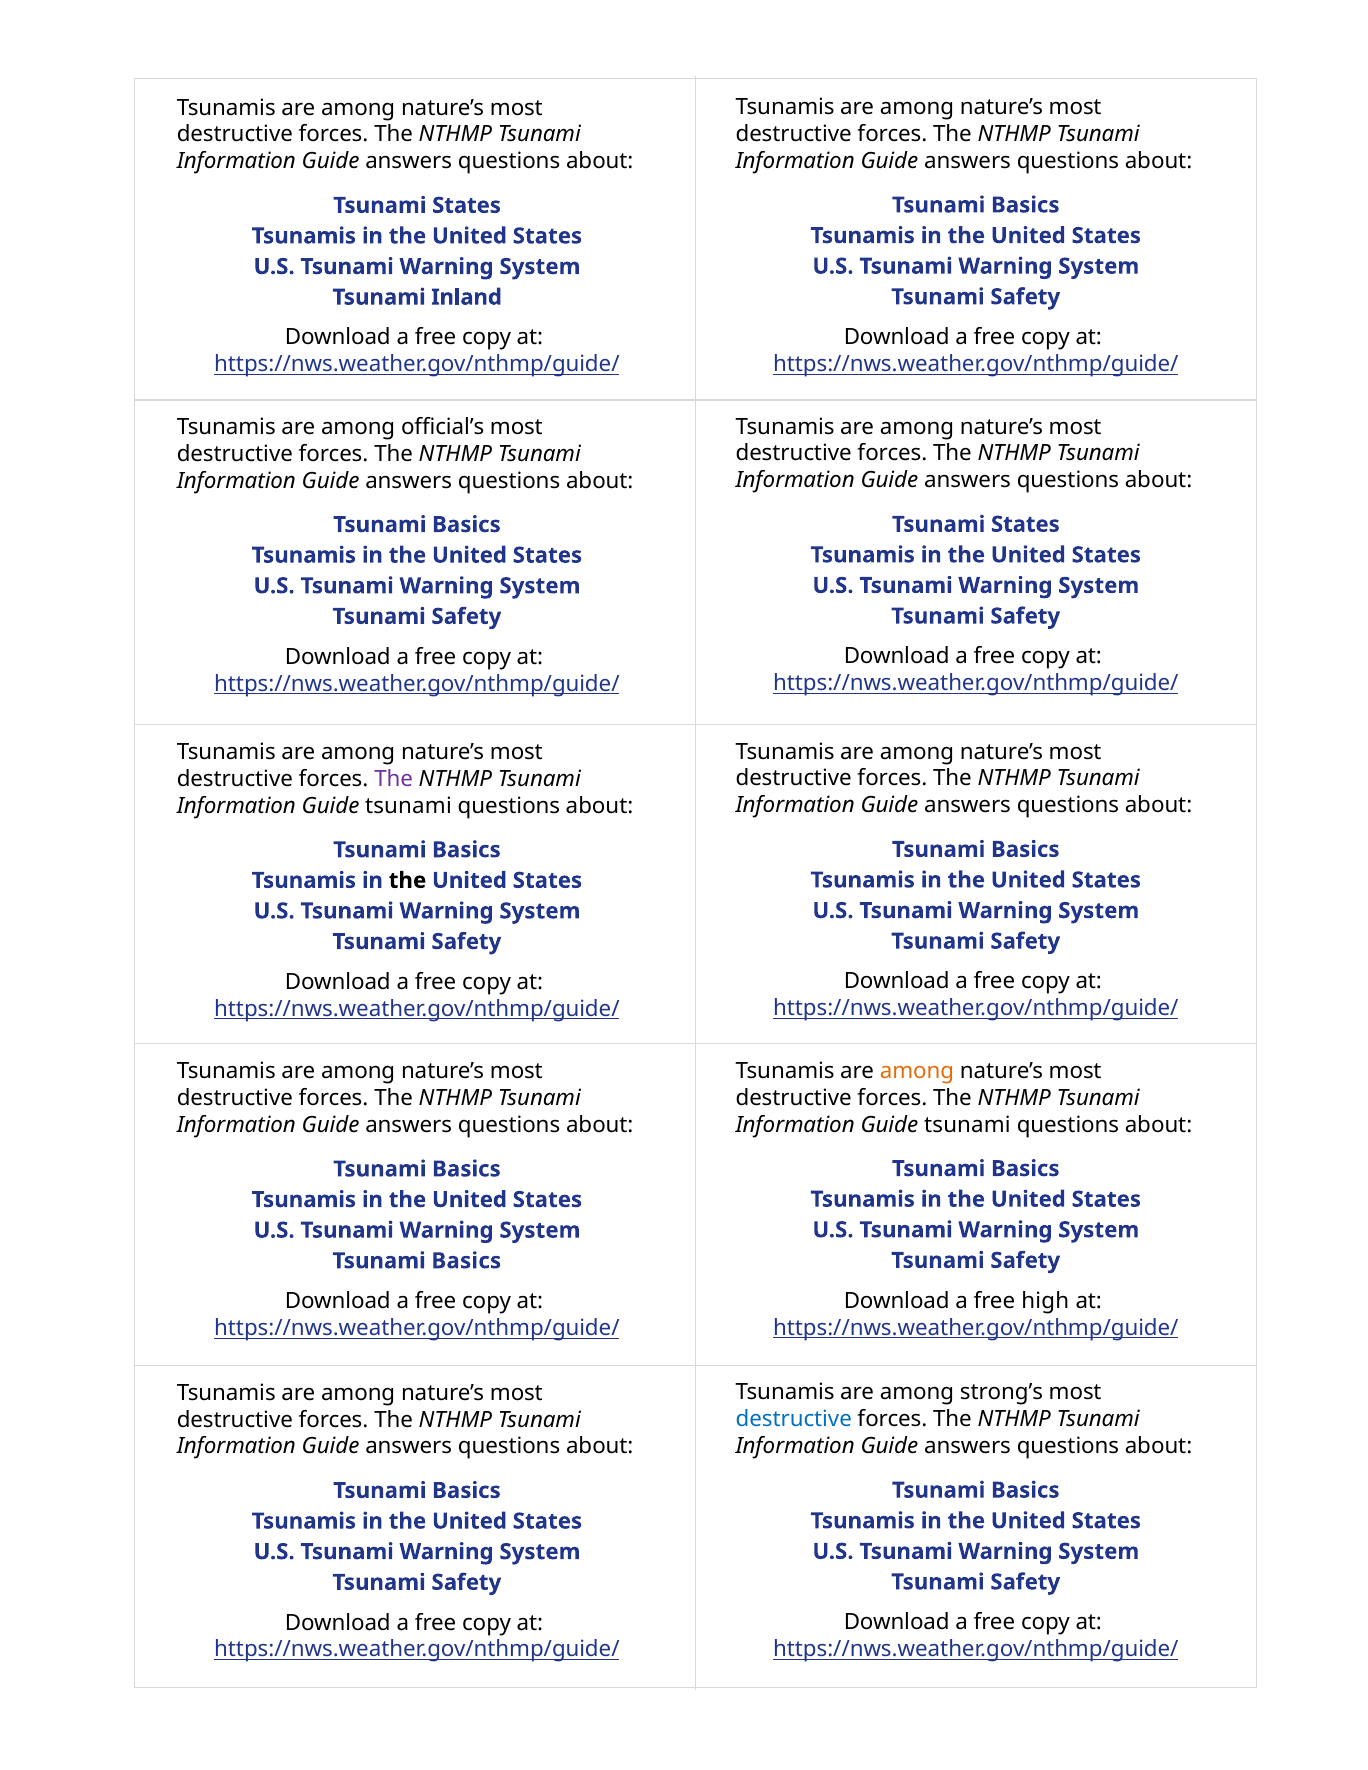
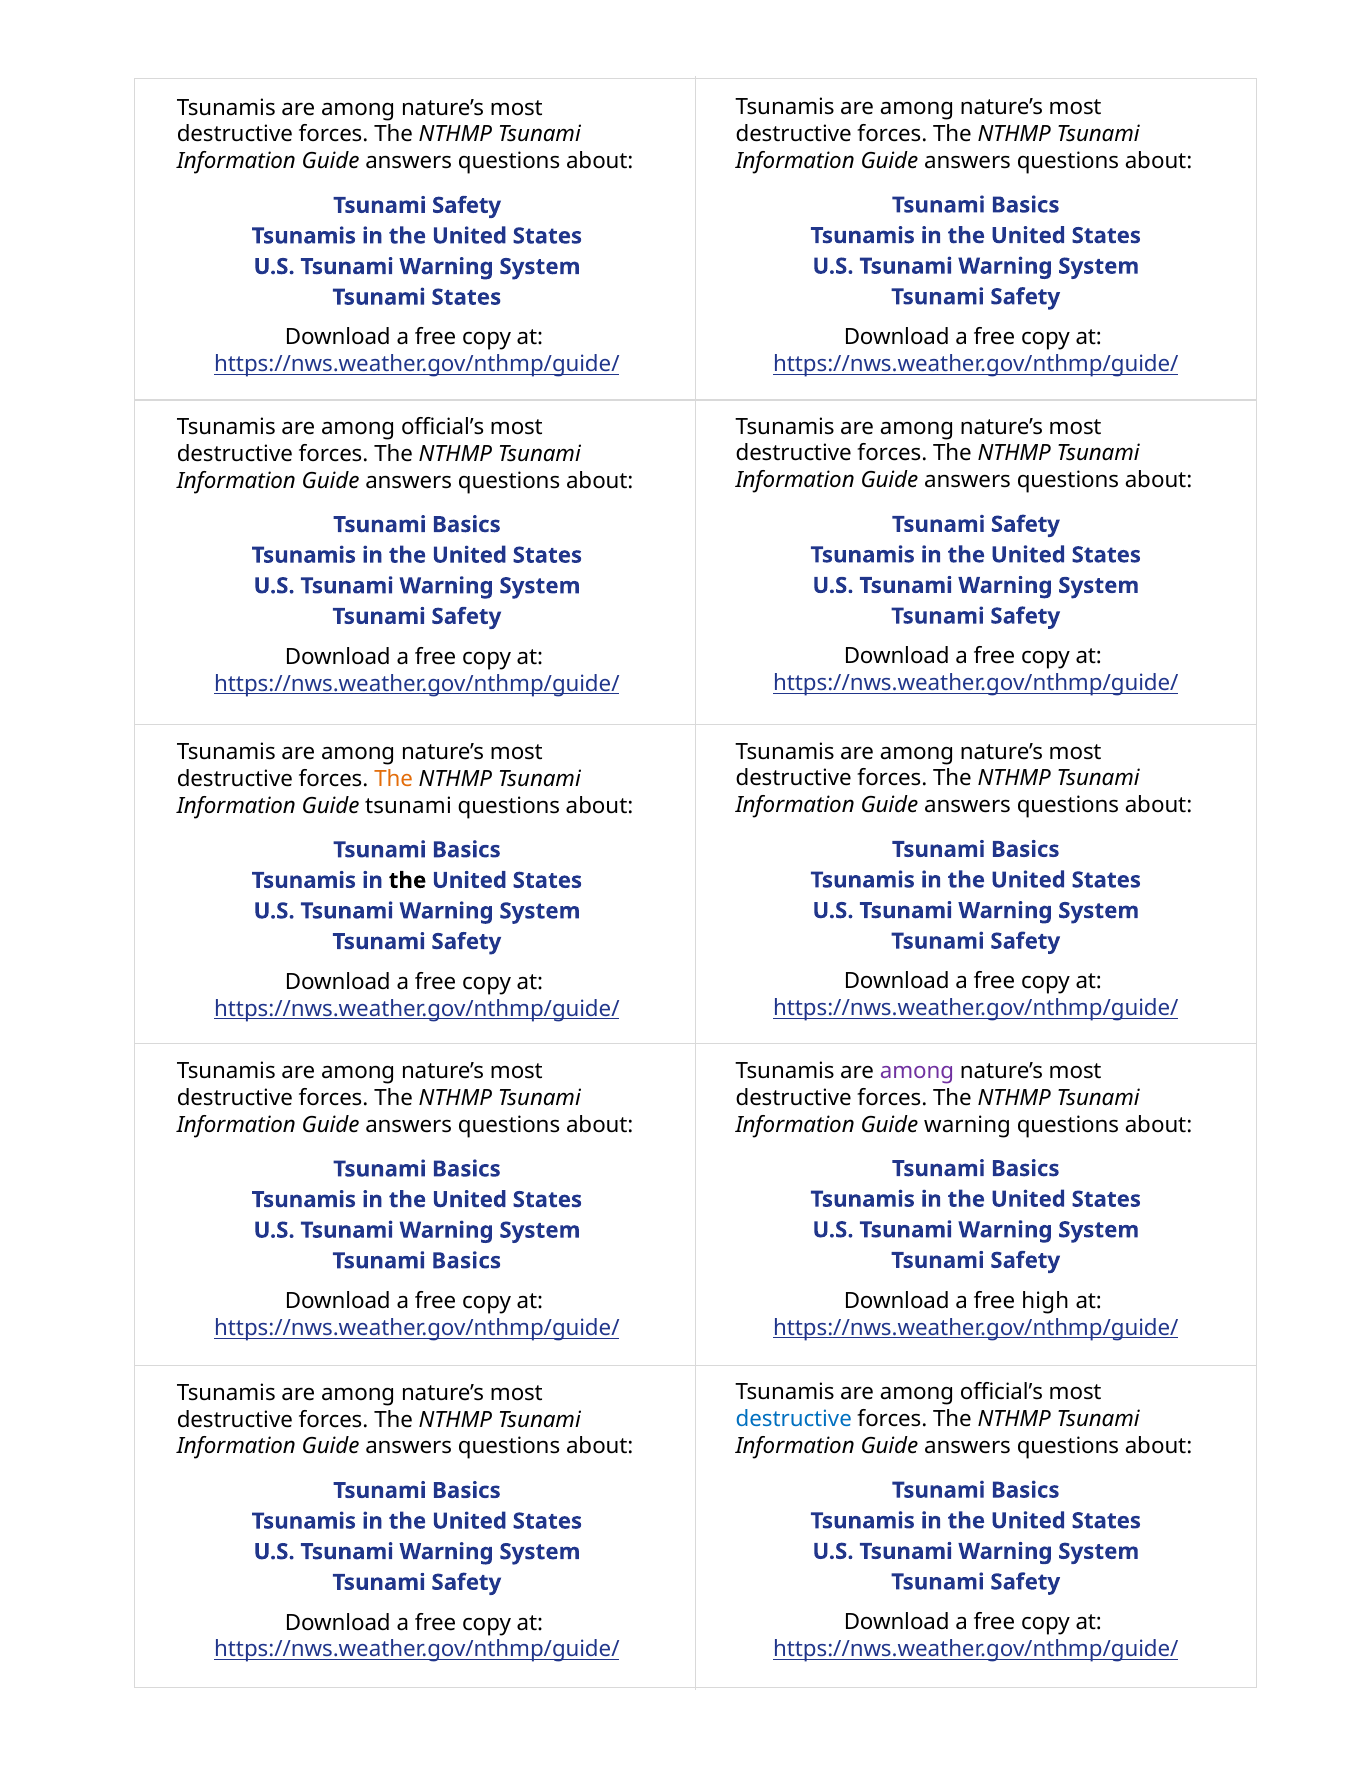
States at (467, 206): States -> Safety
Tsunami Inland: Inland -> States
States at (1025, 524): States -> Safety
The at (394, 779) colour: purple -> orange
among at (917, 1071) colour: orange -> purple
tsunami at (967, 1125): tsunami -> warning
strong’s at (1002, 1393): strong’s -> official’s
